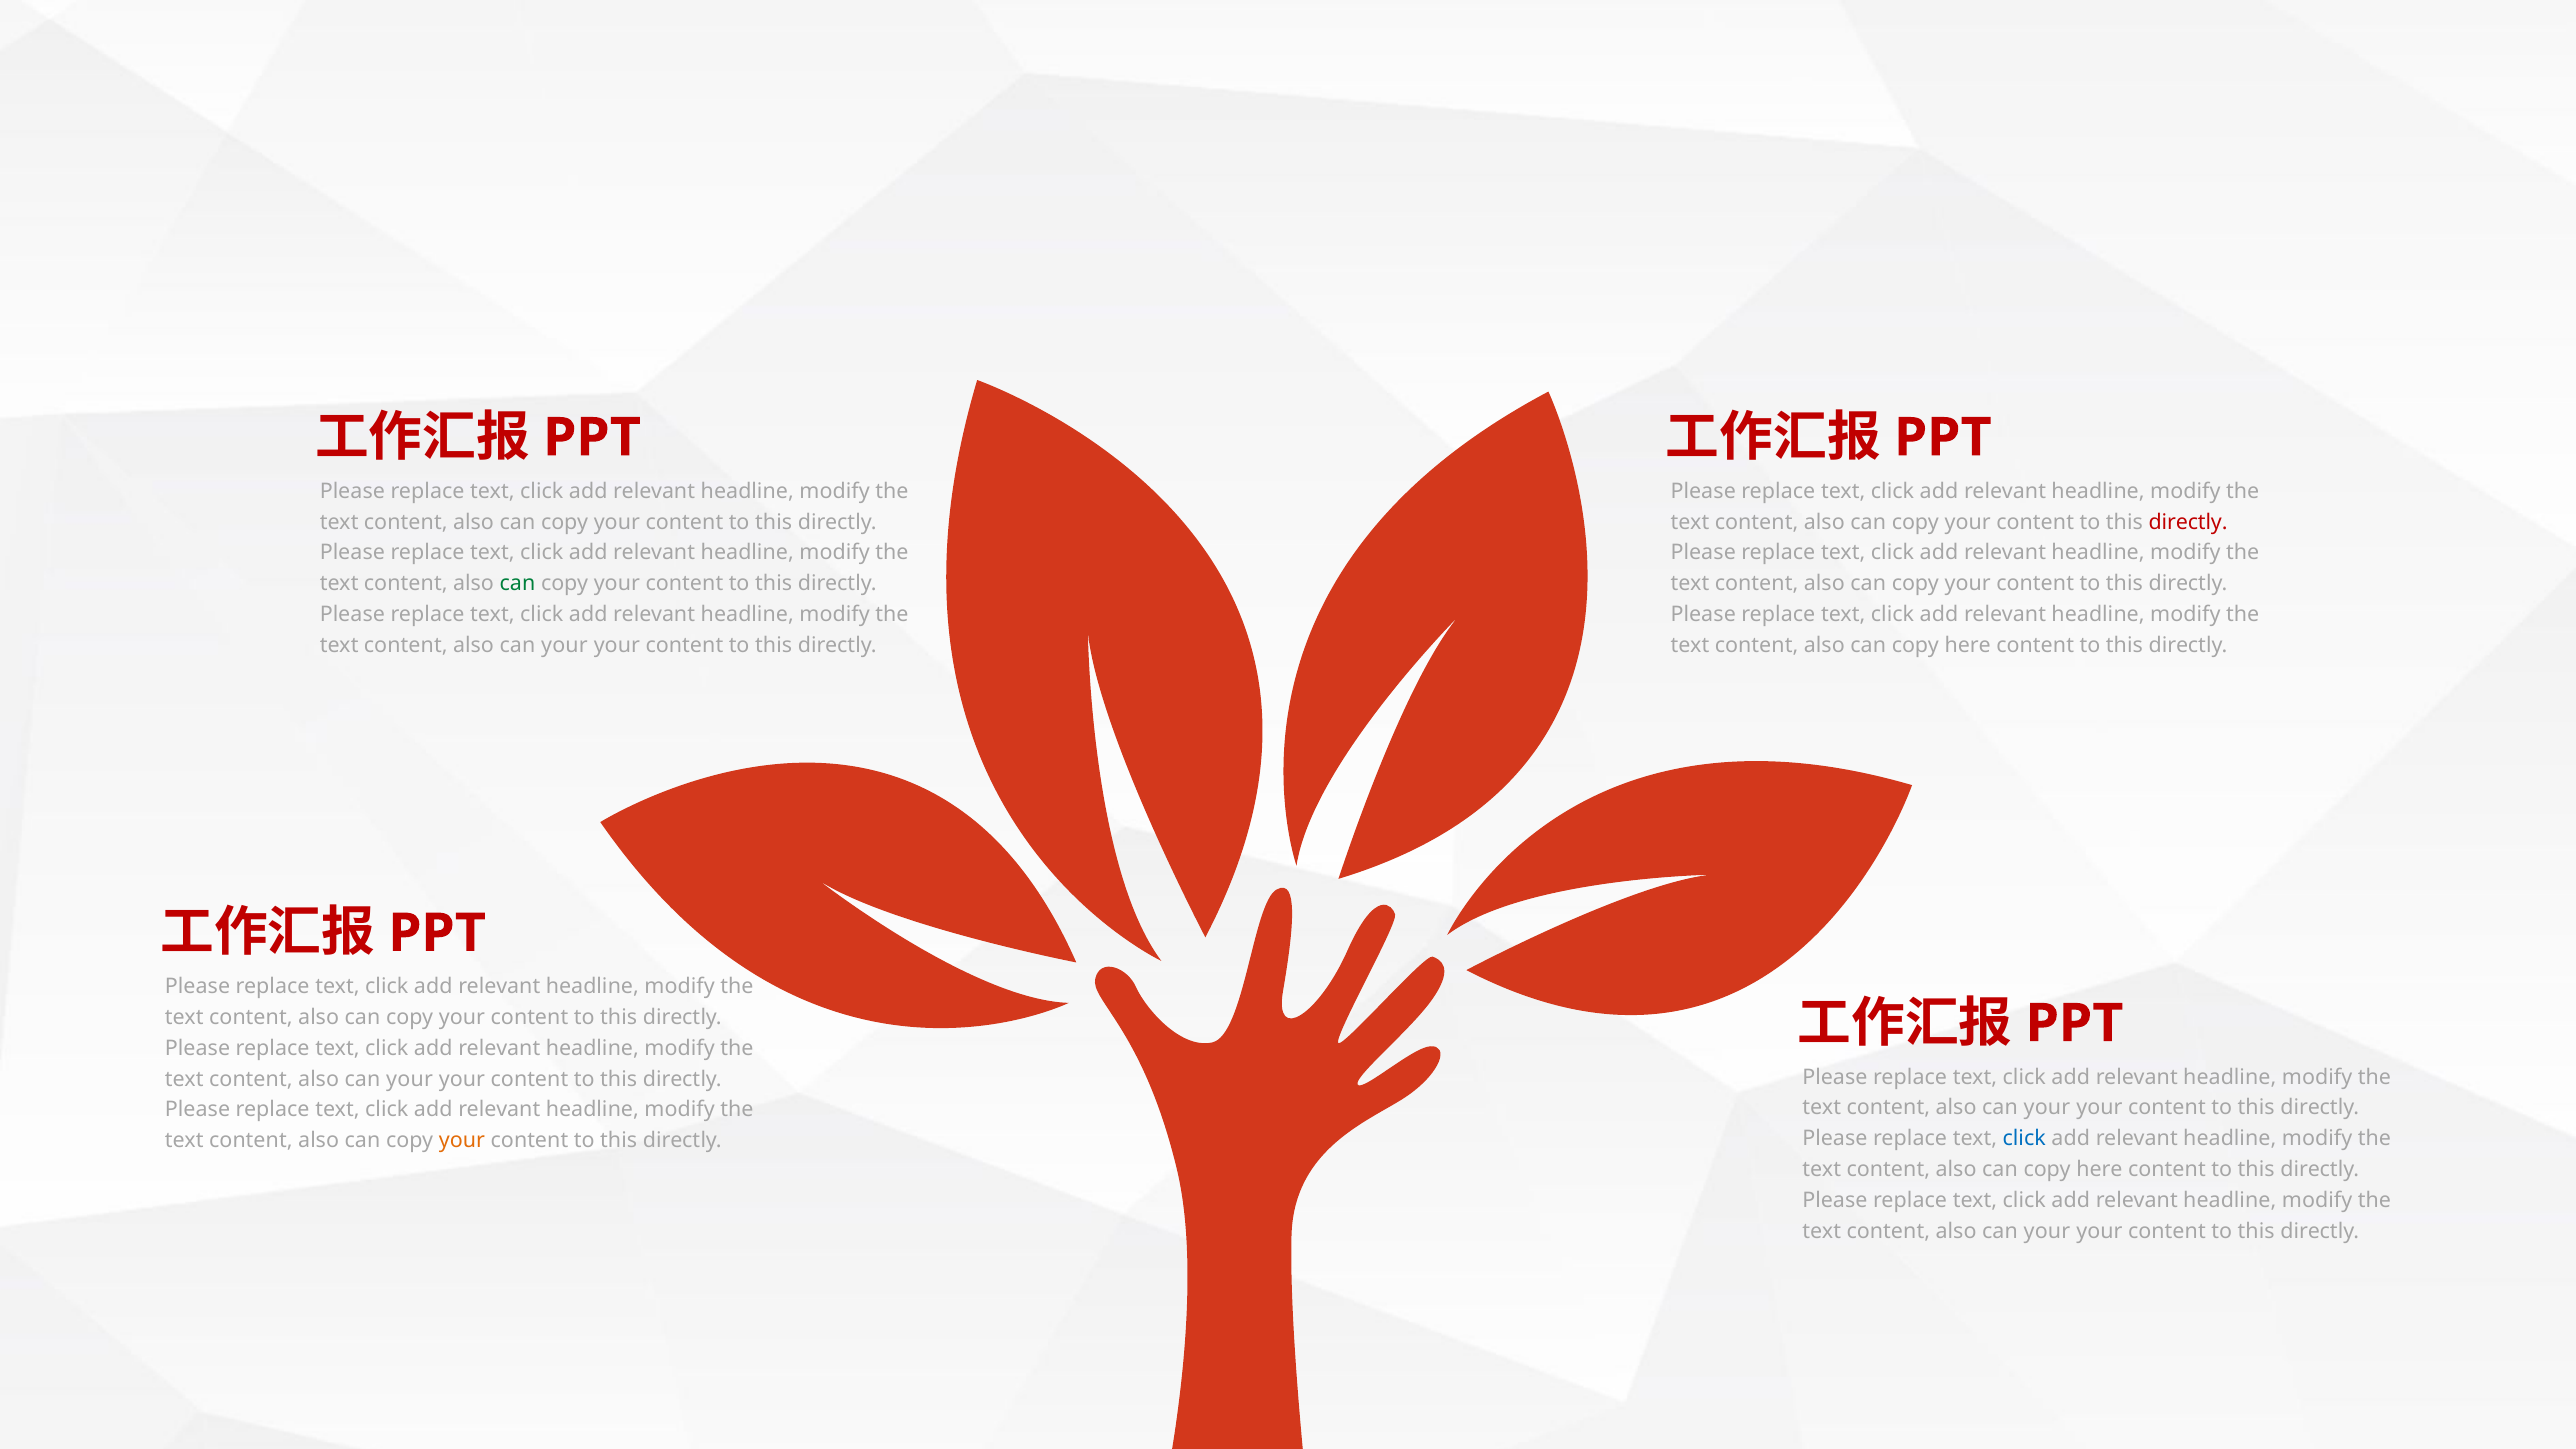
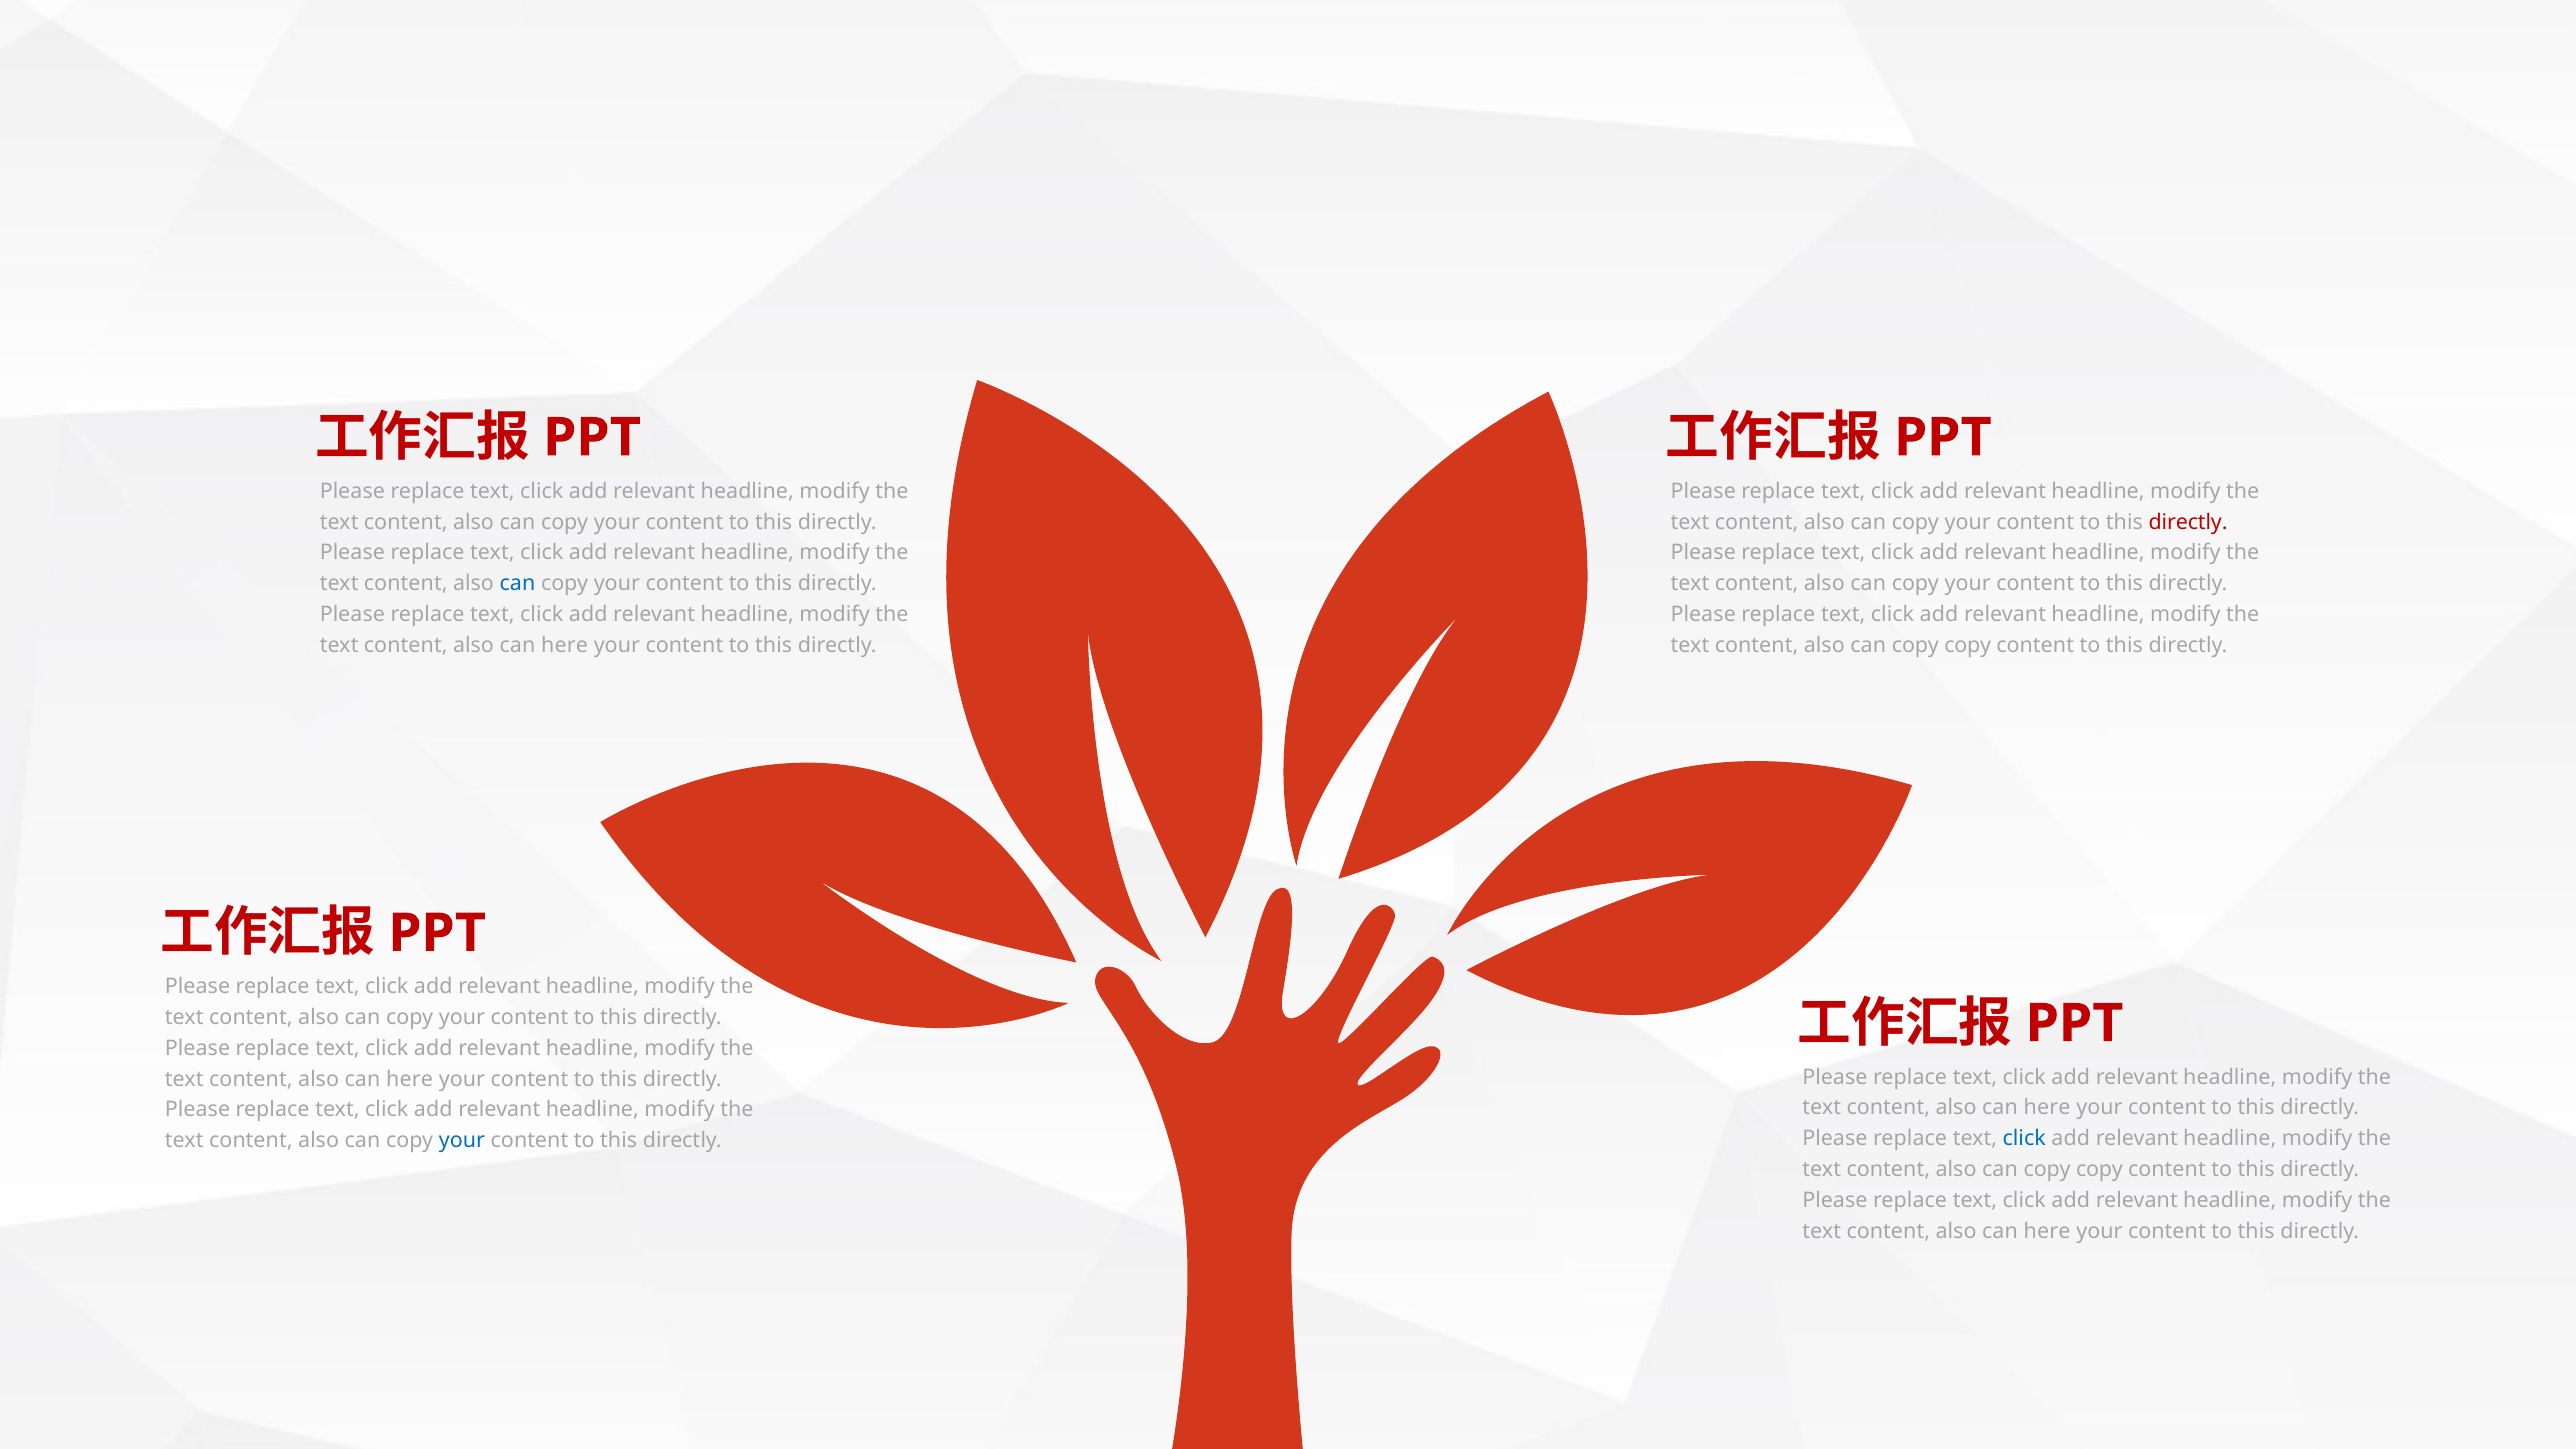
can at (517, 584) colour: green -> blue
your at (564, 645): your -> here
here at (1968, 645): here -> copy
your at (410, 1079): your -> here
your at (2047, 1108): your -> here
your at (462, 1141) colour: orange -> blue
here at (2099, 1169): here -> copy
your at (2047, 1231): your -> here
